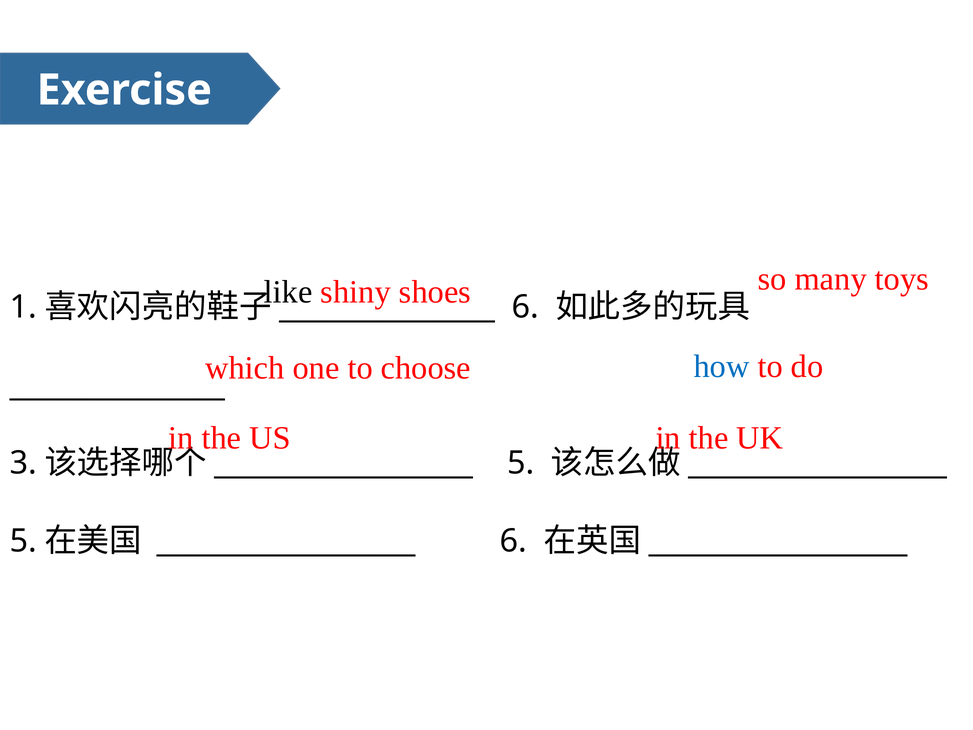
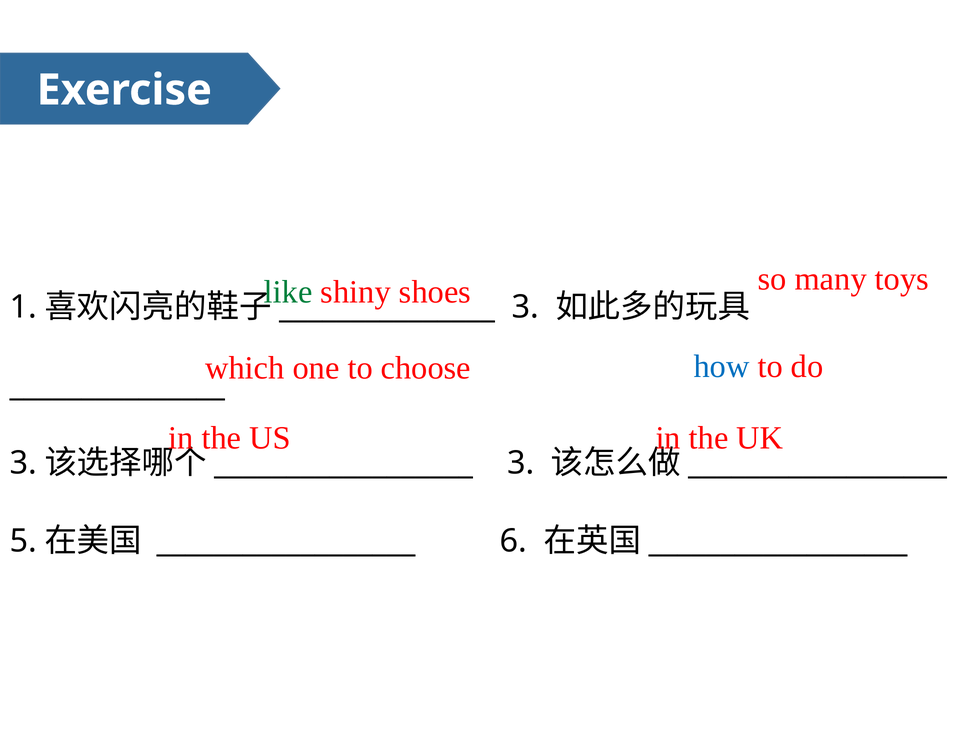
like colour: black -> green
6 at (526, 307): 6 -> 3
5 at (521, 463): 5 -> 3
